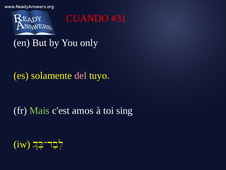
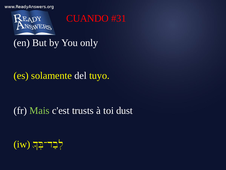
del colour: pink -> white
amos: amos -> trusts
sing: sing -> dust
